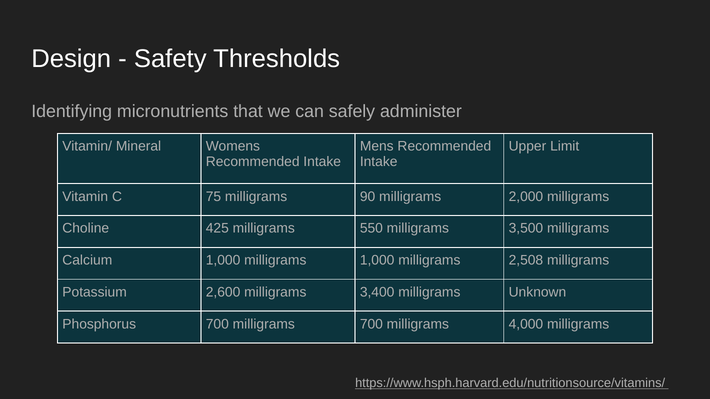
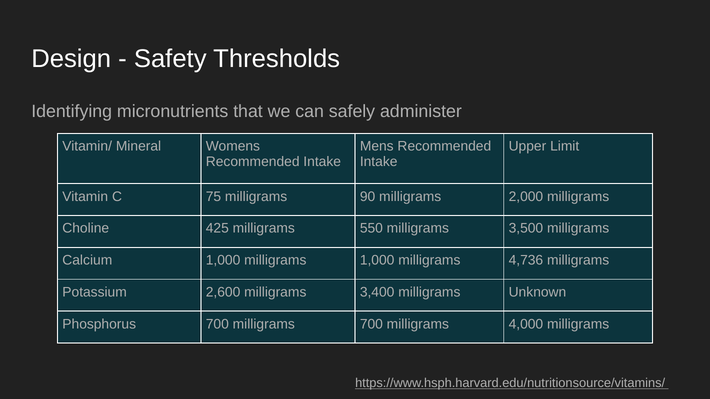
2,508: 2,508 -> 4,736
